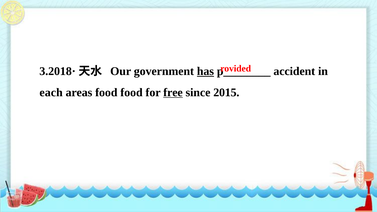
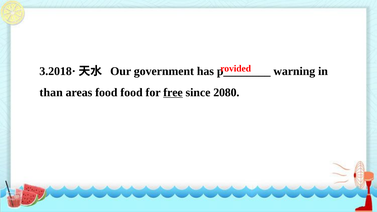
has underline: present -> none
accident: accident -> warning
each: each -> than
2015: 2015 -> 2080
